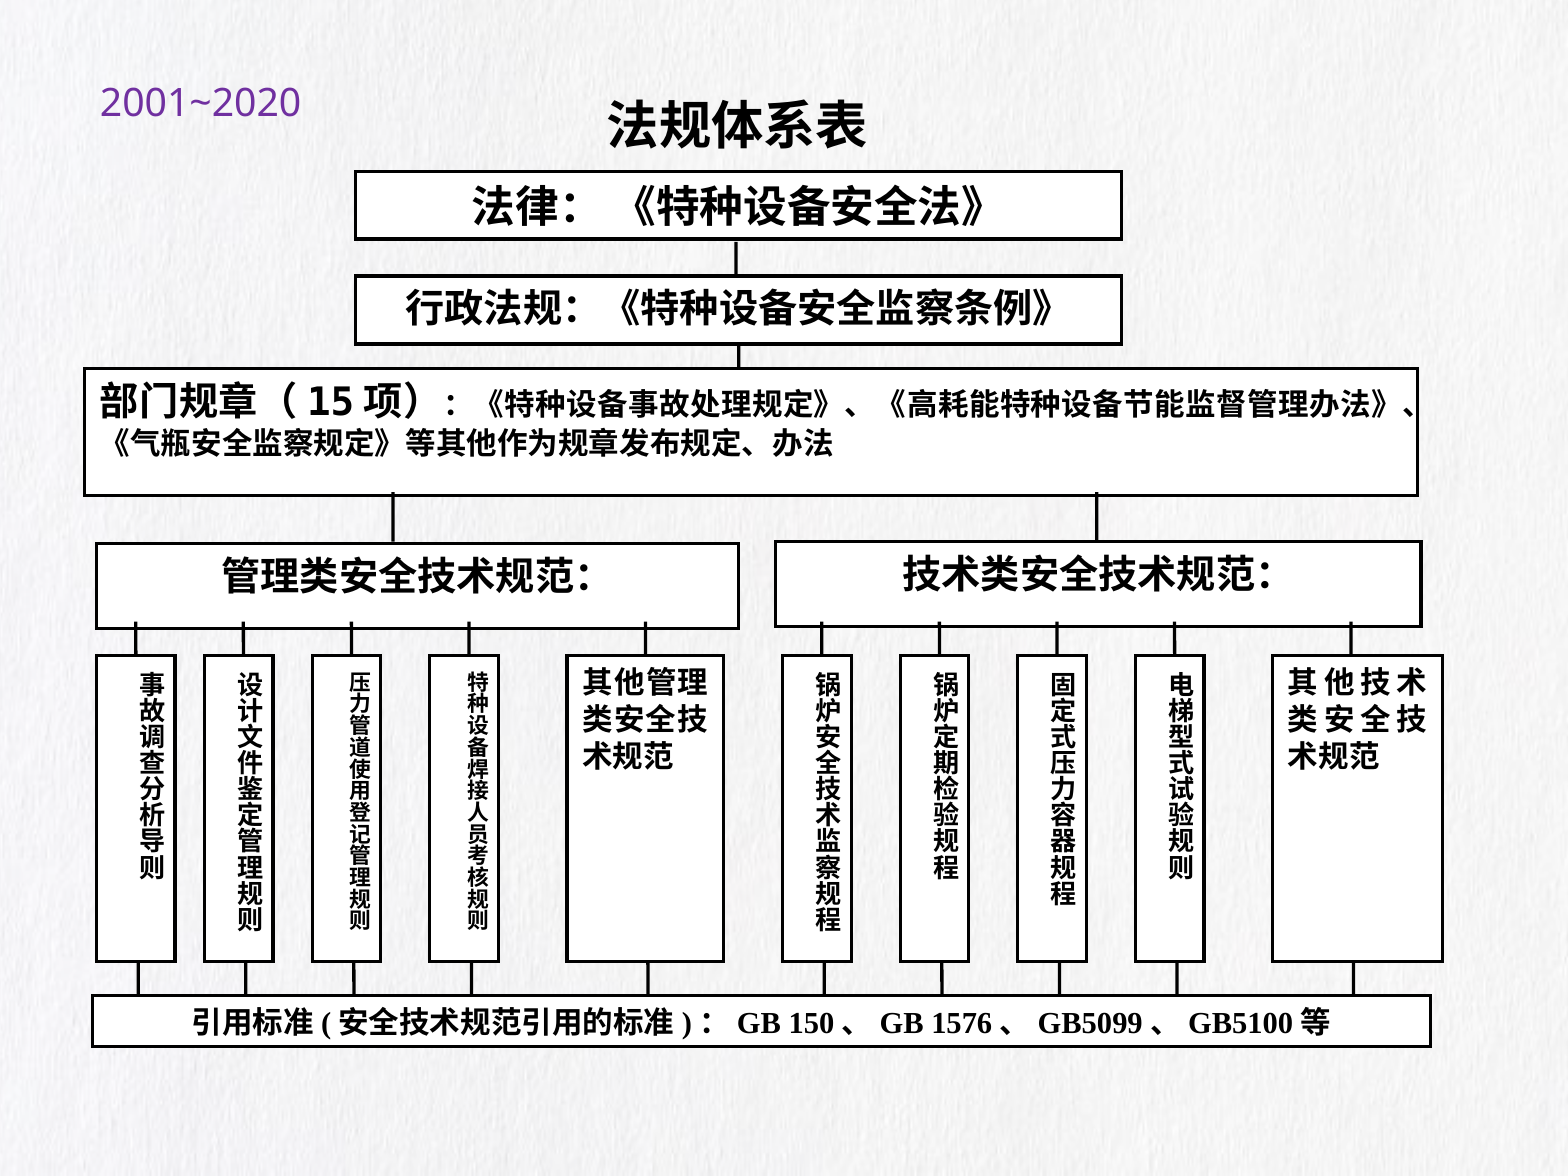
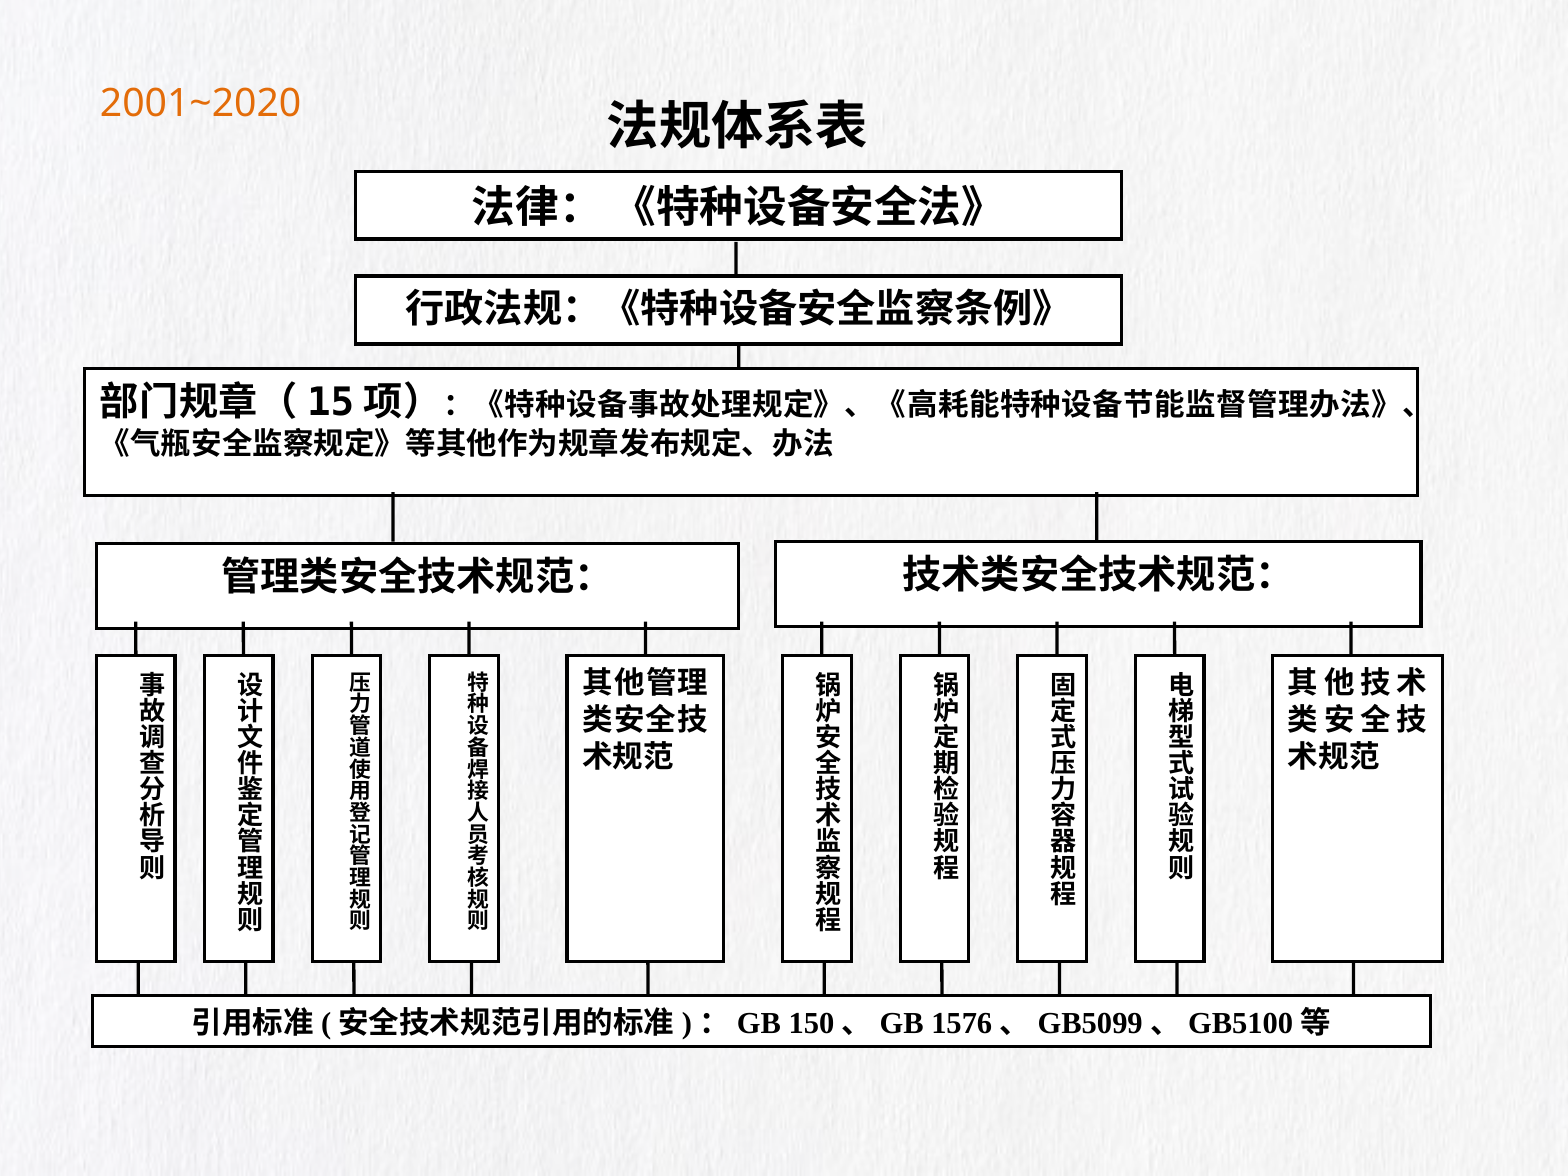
2001~2020 colour: purple -> orange
